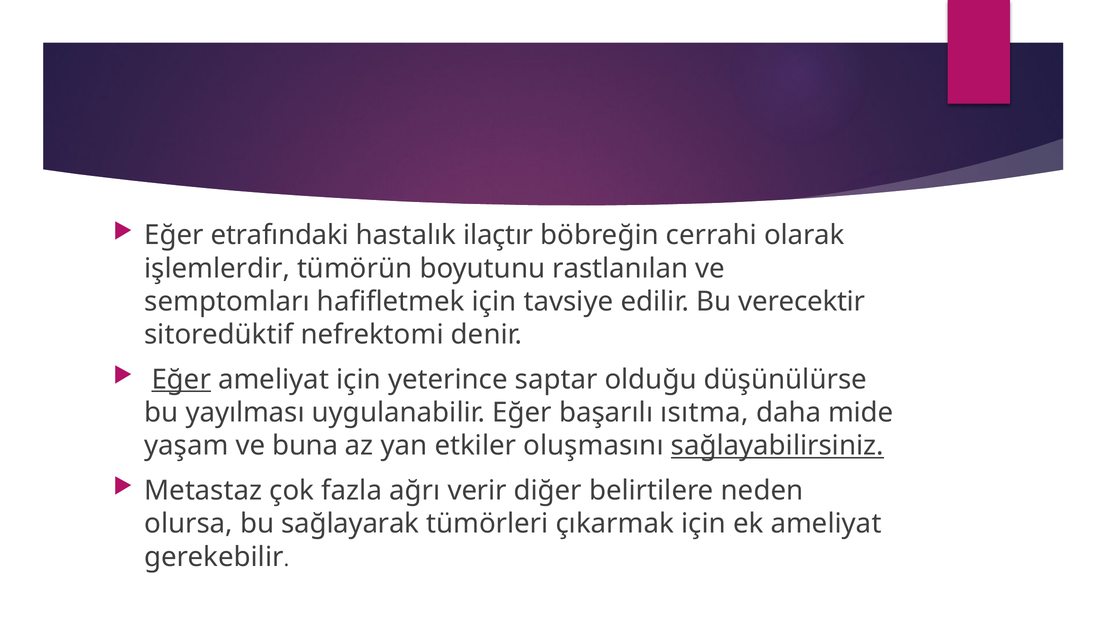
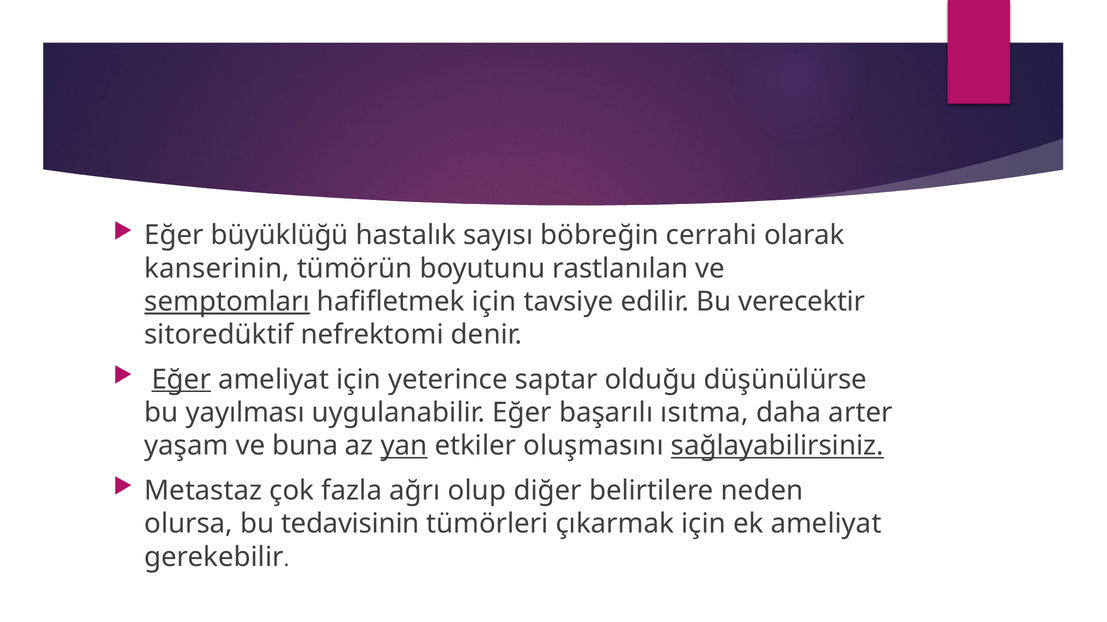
etrafındaki: etrafındaki -> büyüklüğü
ilaçtır: ilaçtır -> sayısı
işlemlerdir: işlemlerdir -> kanserinin
semptomları underline: none -> present
mide: mide -> arter
yan underline: none -> present
verir: verir -> olup
sağlayarak: sağlayarak -> tedavisinin
